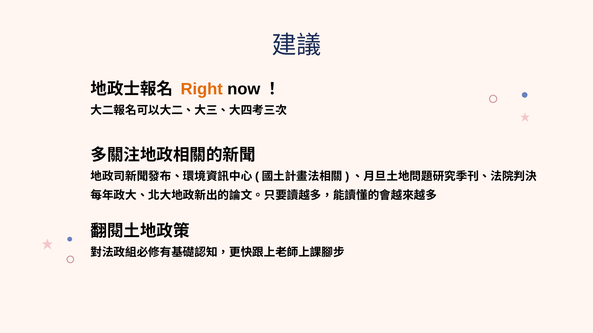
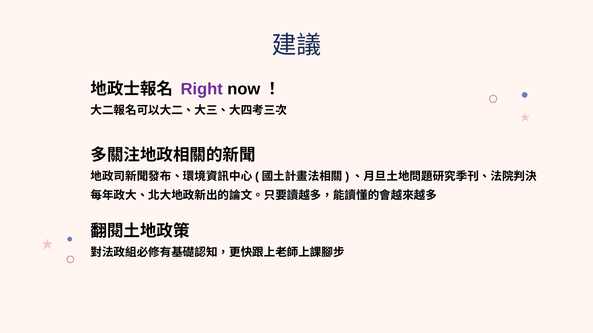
Right colour: orange -> purple
